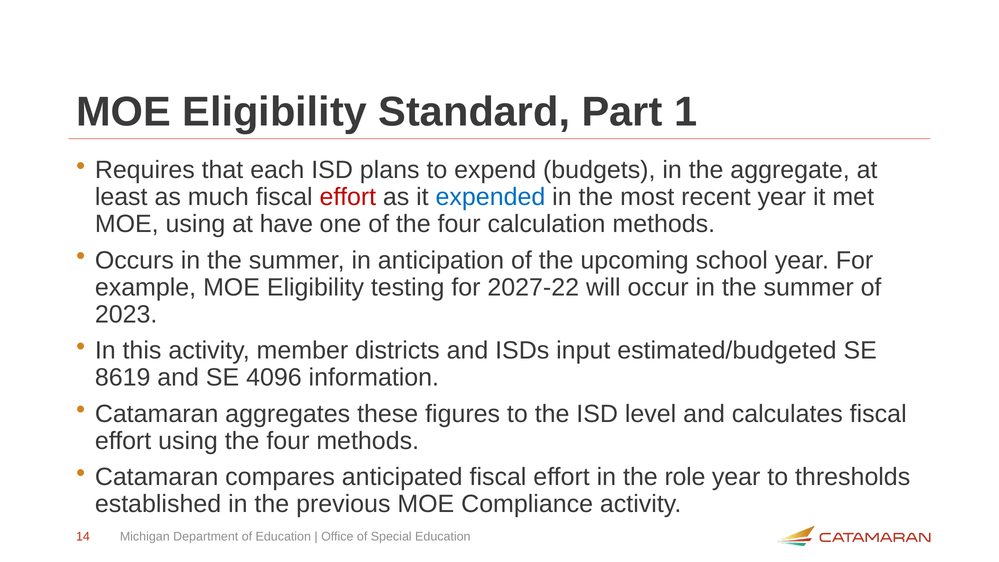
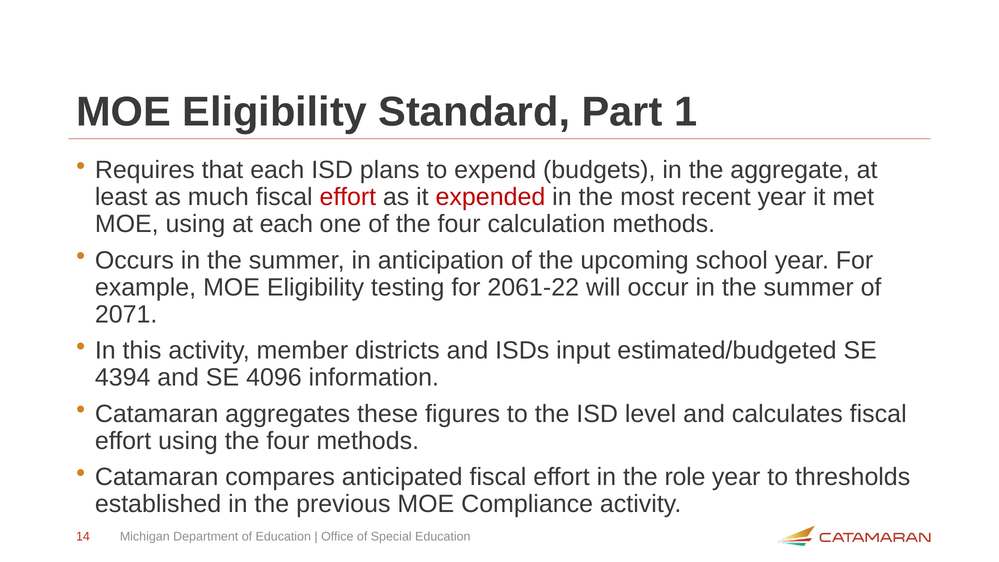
expended colour: blue -> red
at have: have -> each
2027-22: 2027-22 -> 2061-22
2023: 2023 -> 2071
8619: 8619 -> 4394
